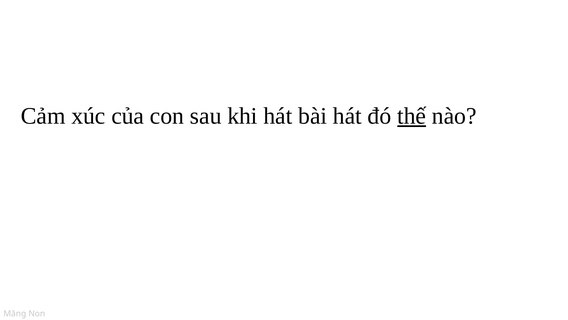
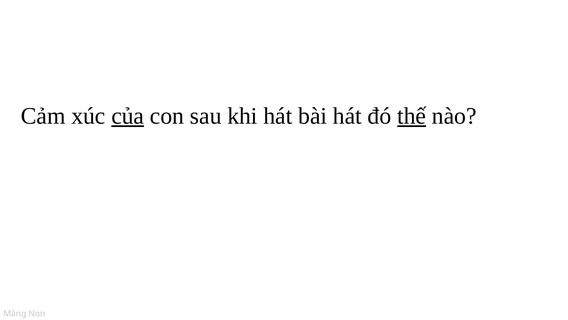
của underline: none -> present
